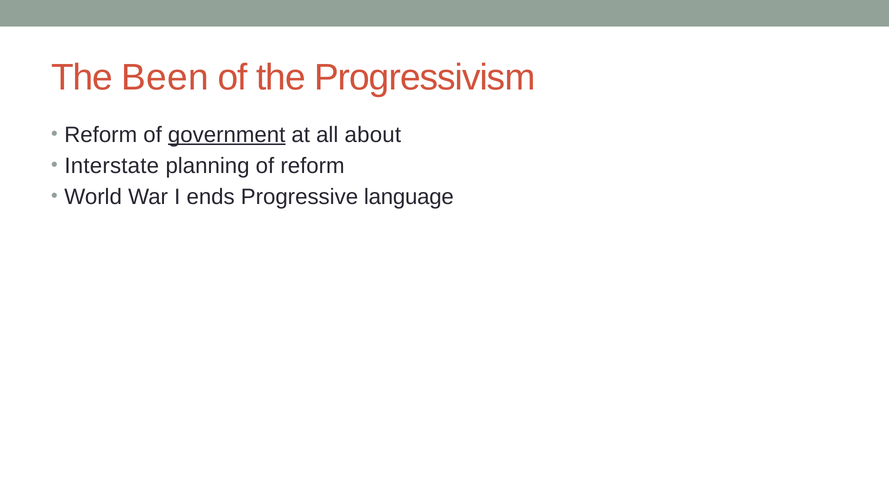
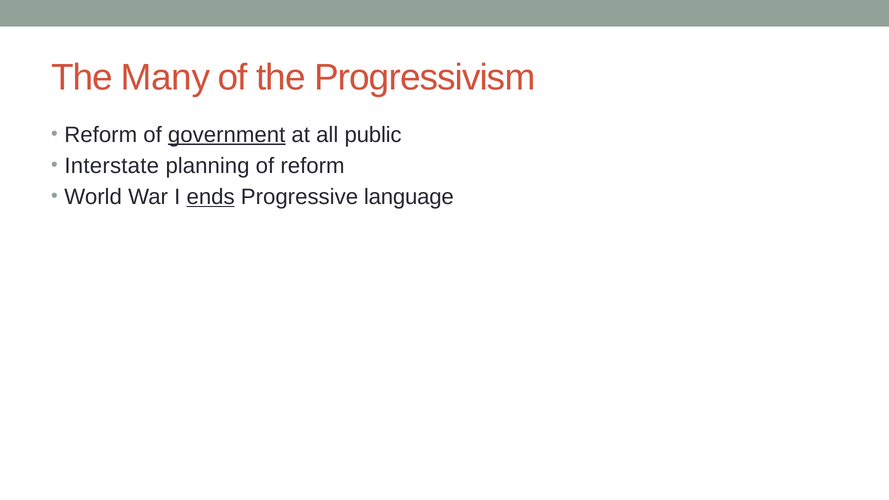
Been: Been -> Many
about: about -> public
ends underline: none -> present
